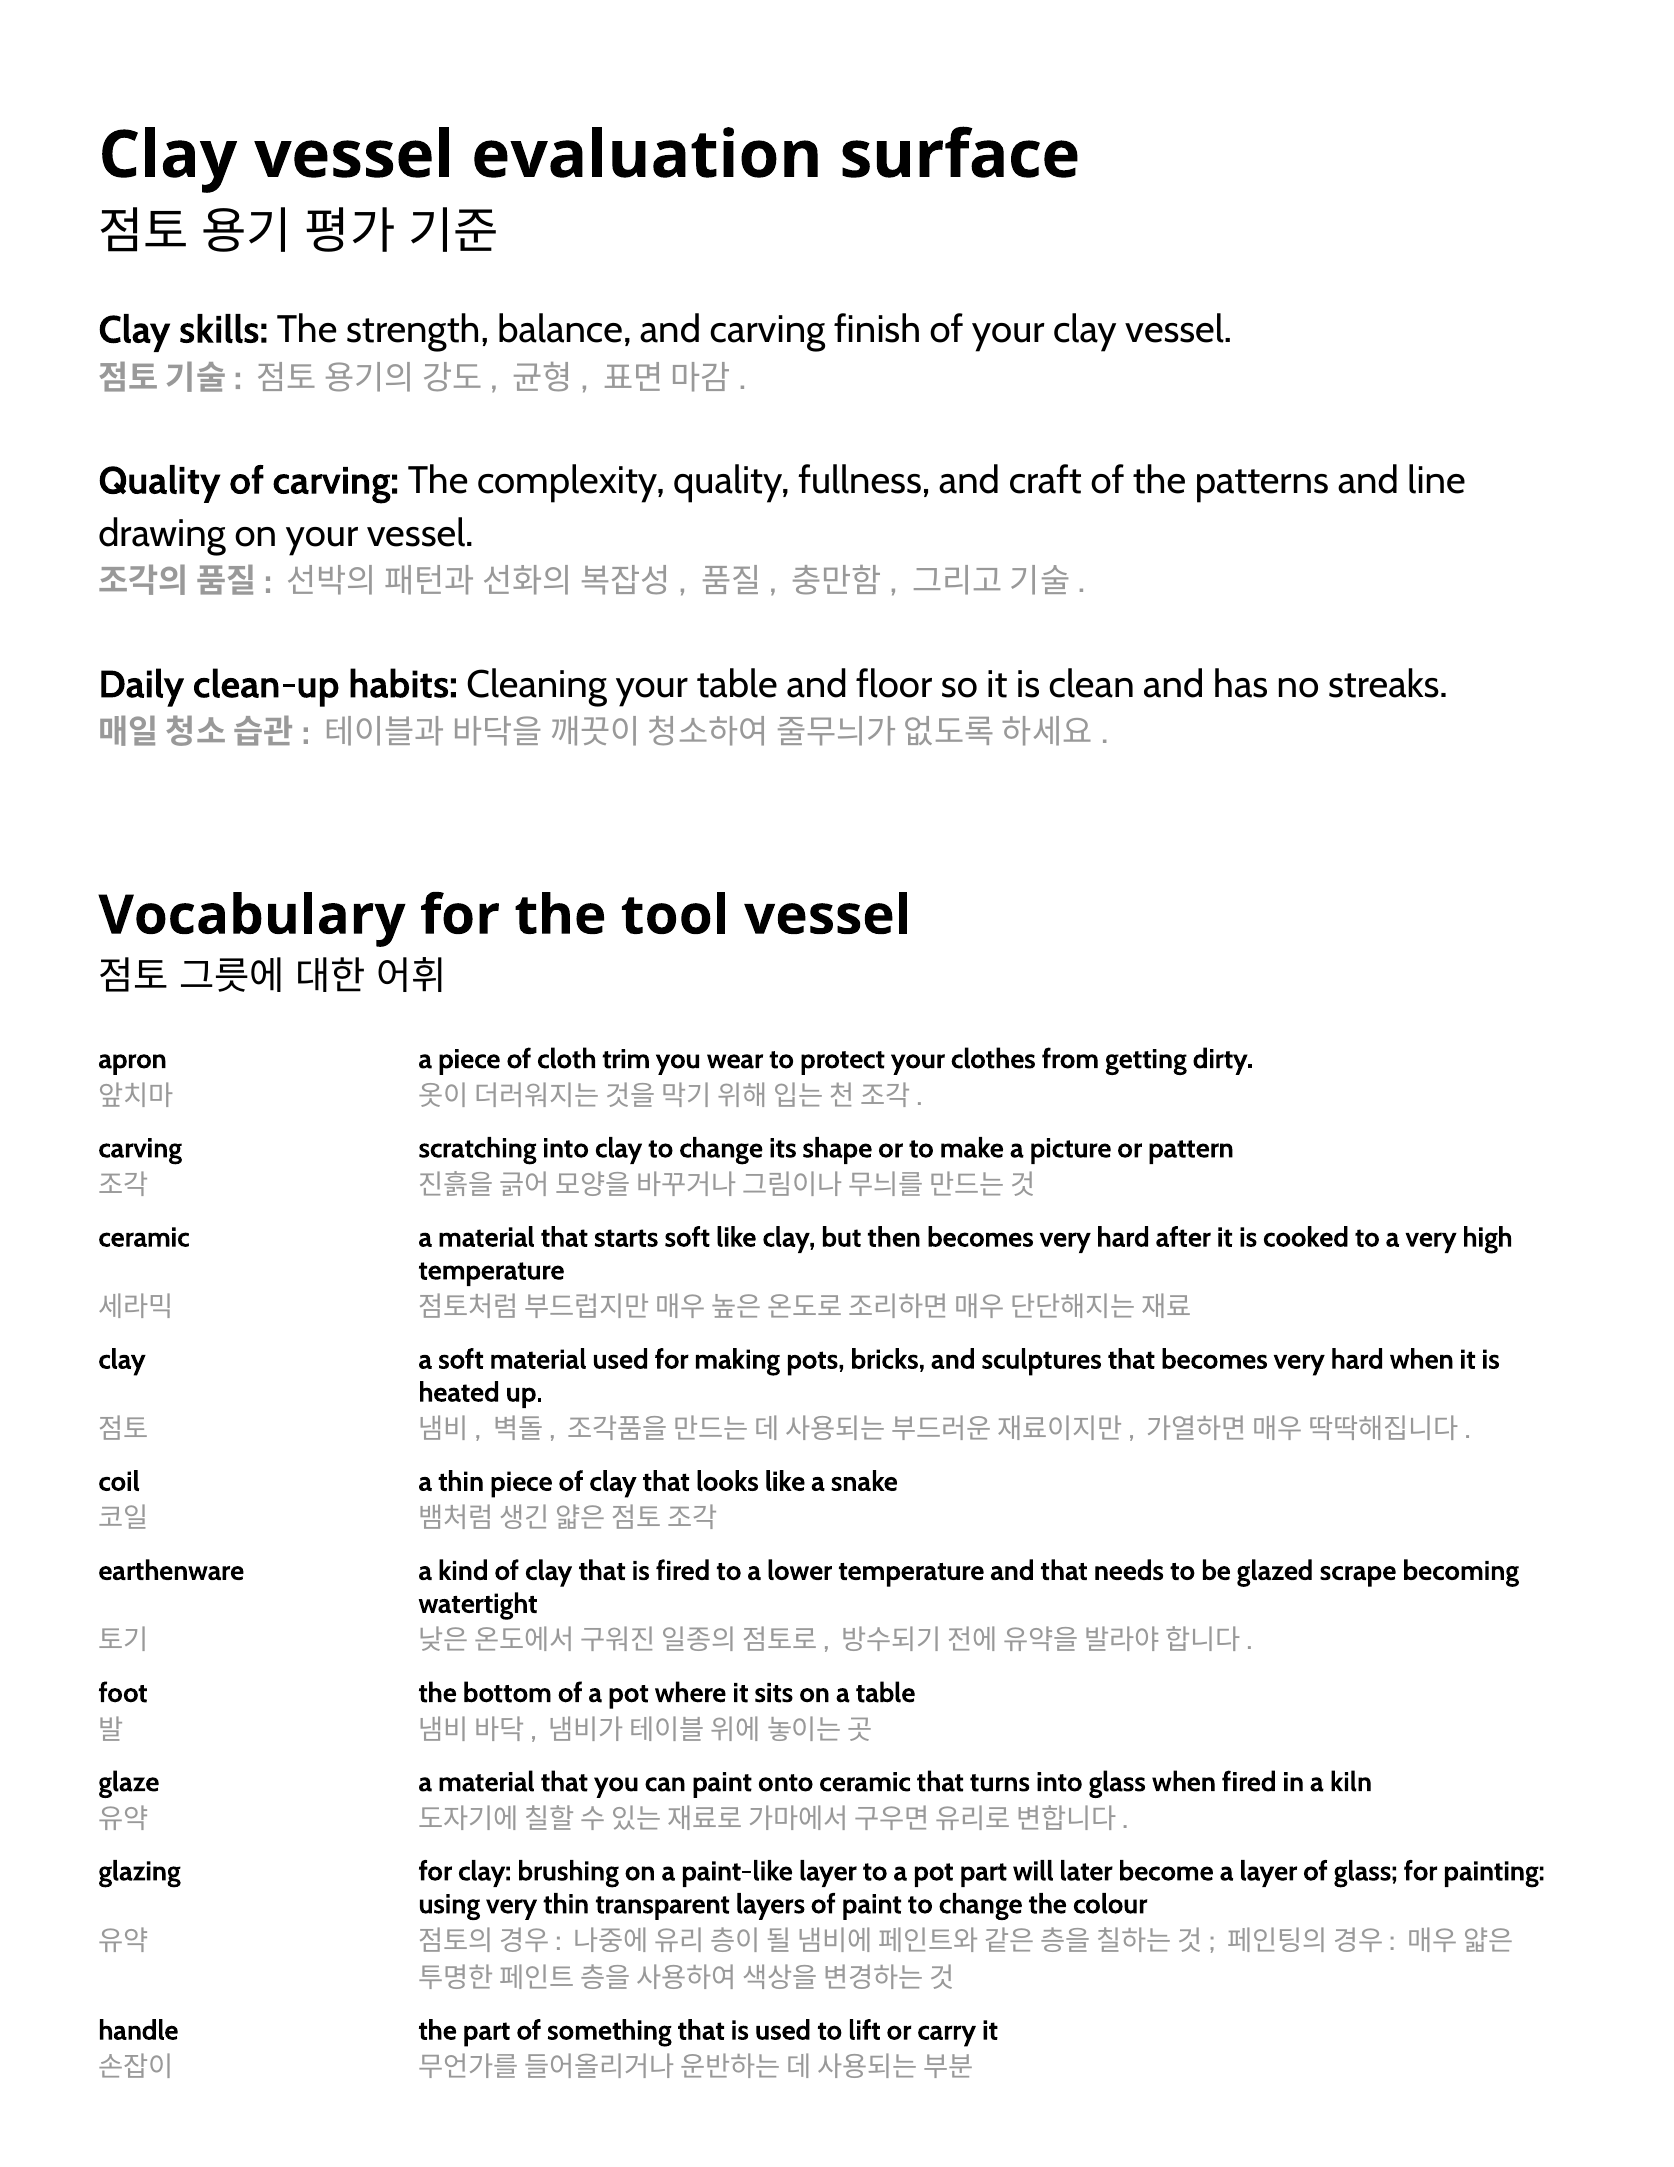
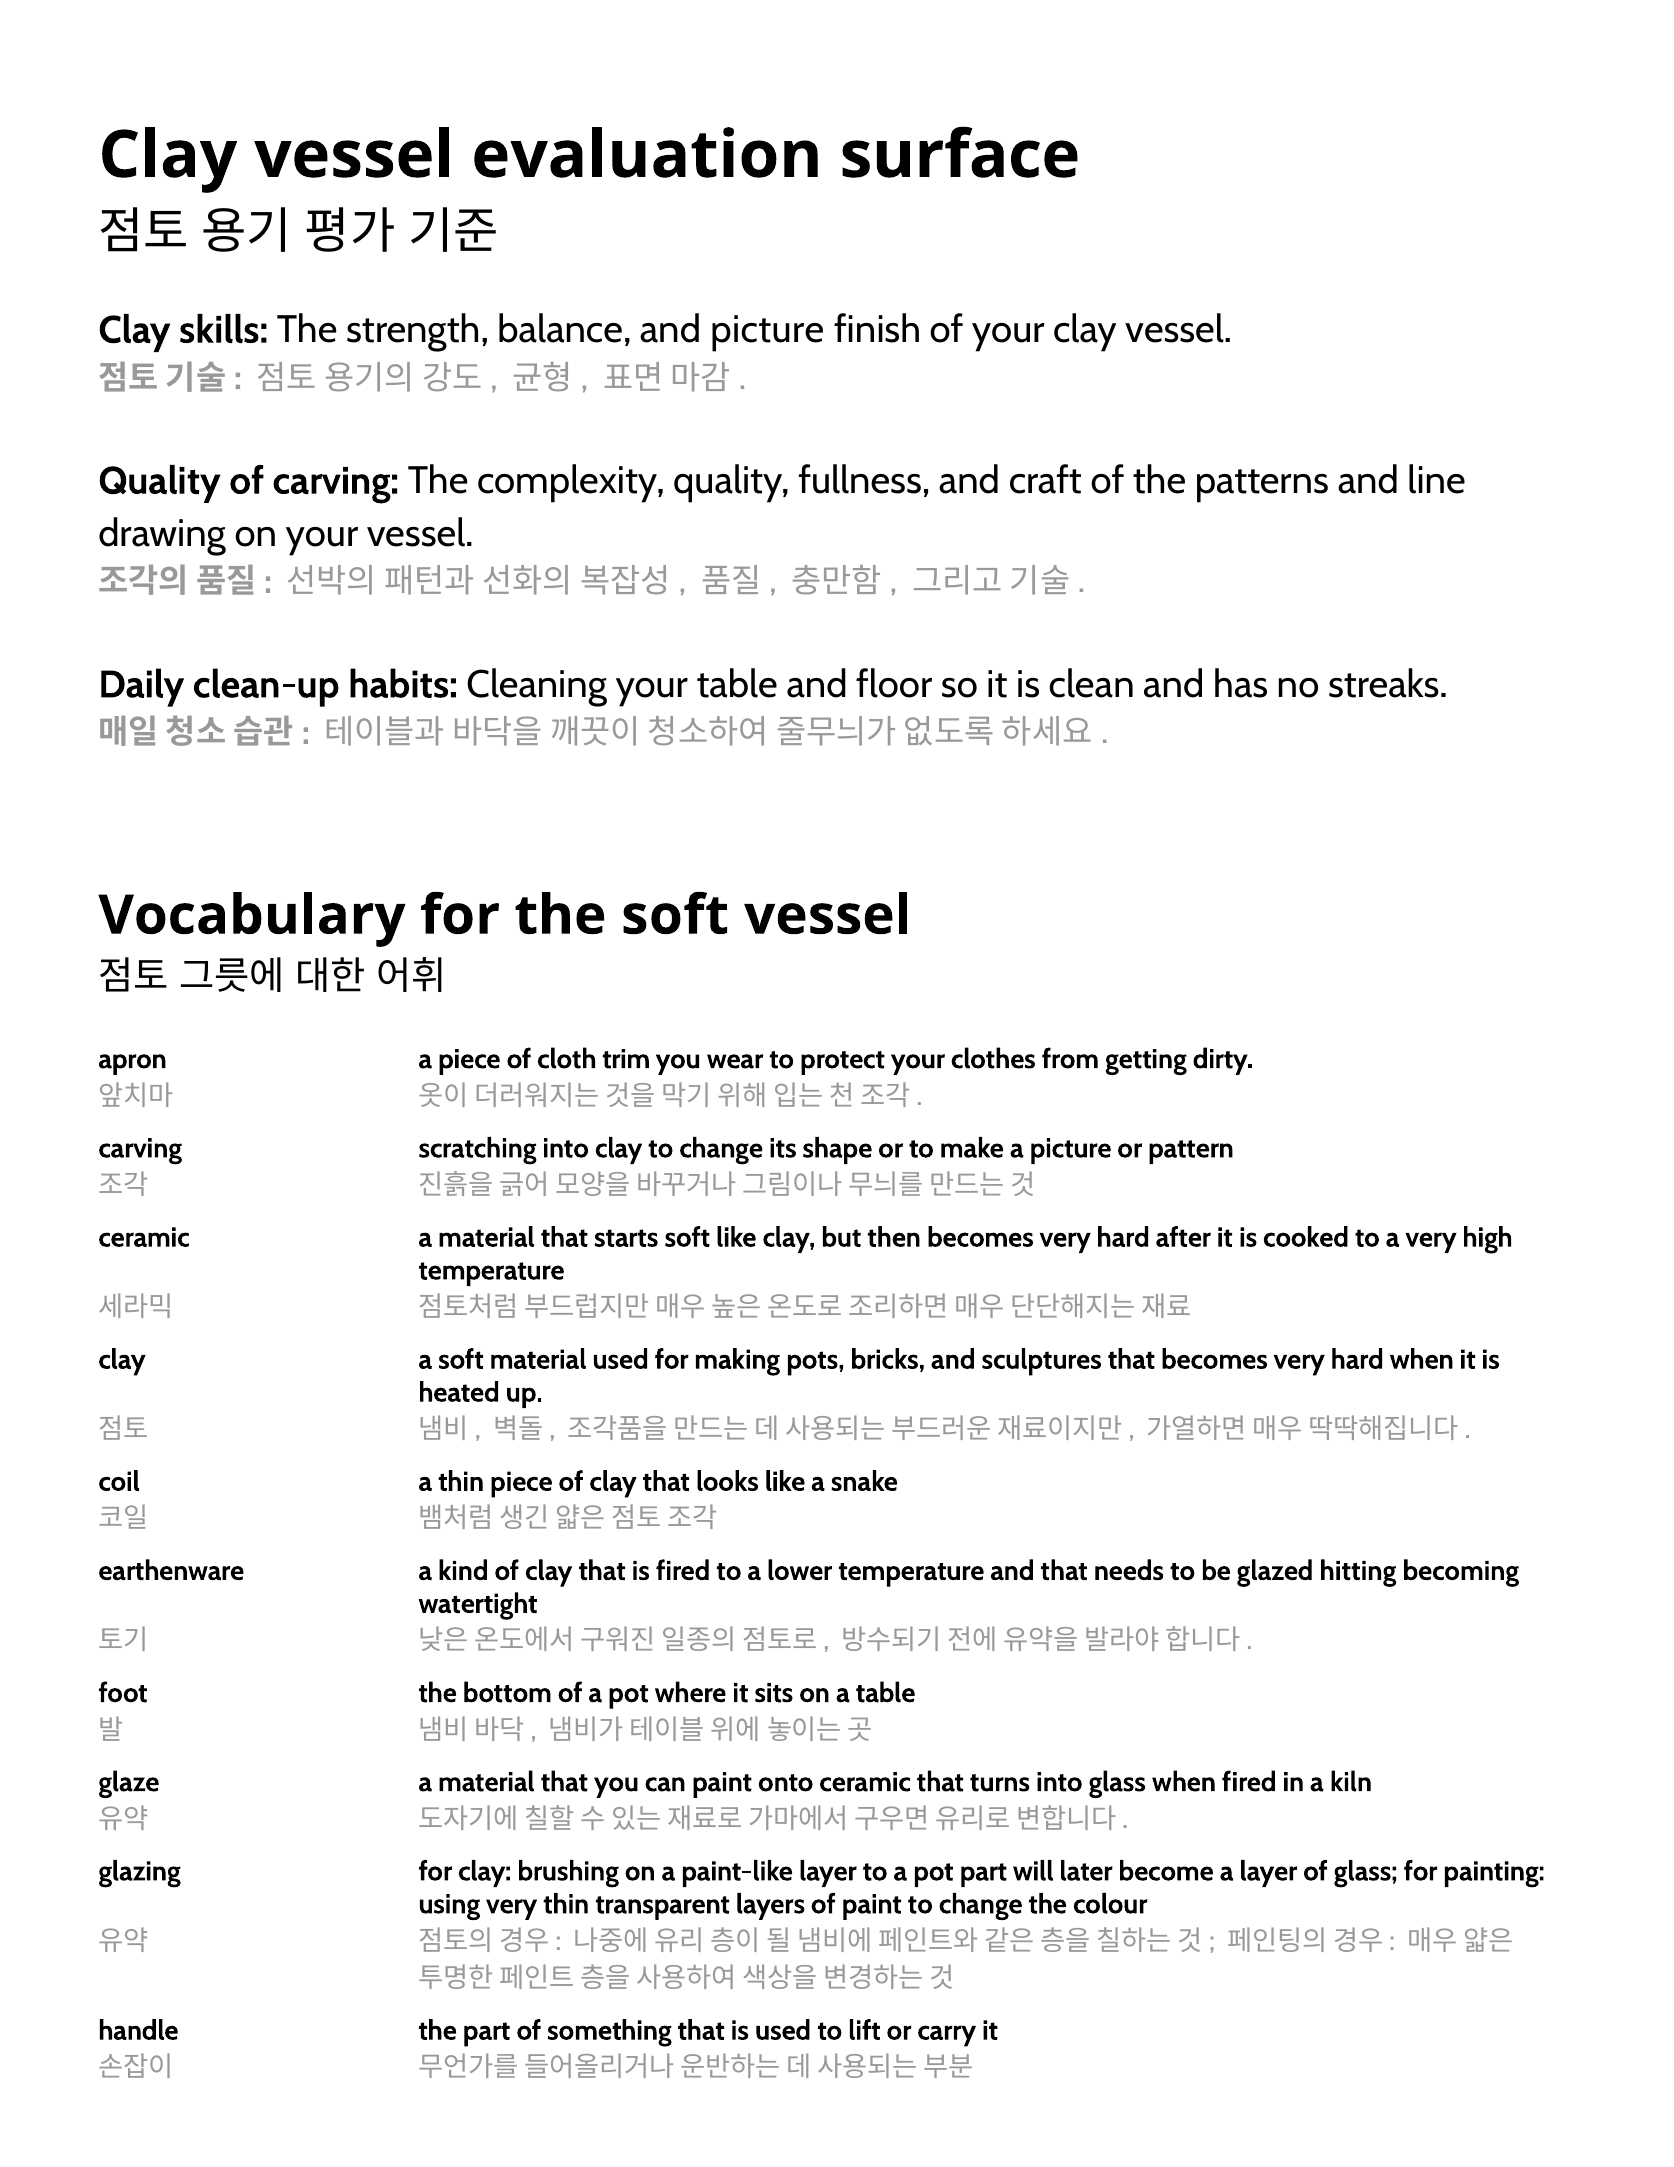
and carving: carving -> picture
the tool: tool -> soft
scrape: scrape -> hitting
